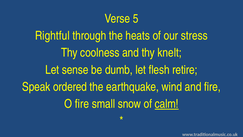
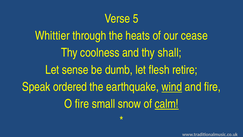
Rightful: Rightful -> Whittier
stress: stress -> cease
knelt: knelt -> shall
wind underline: none -> present
